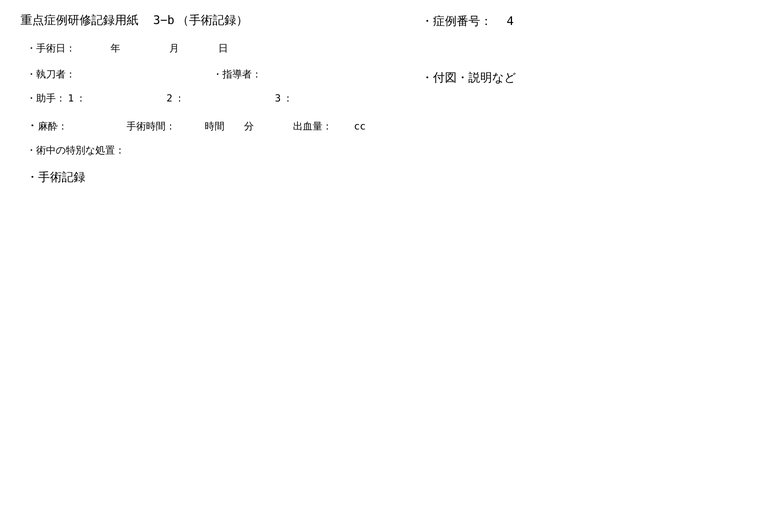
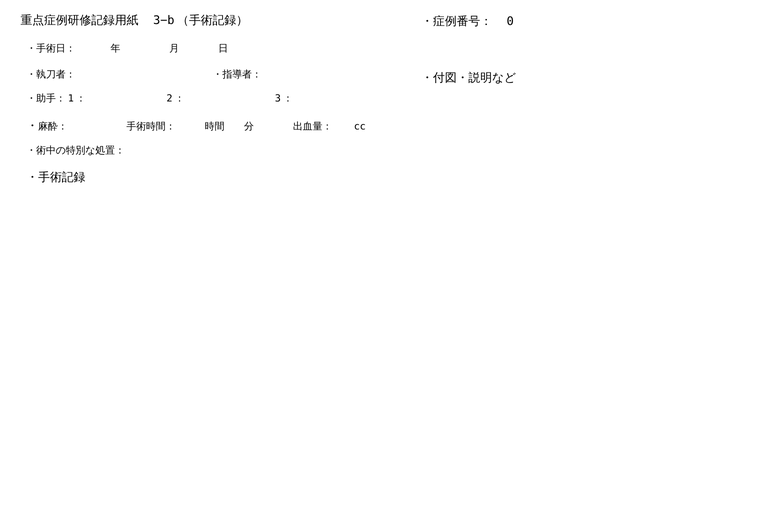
4: 4 -> 0
